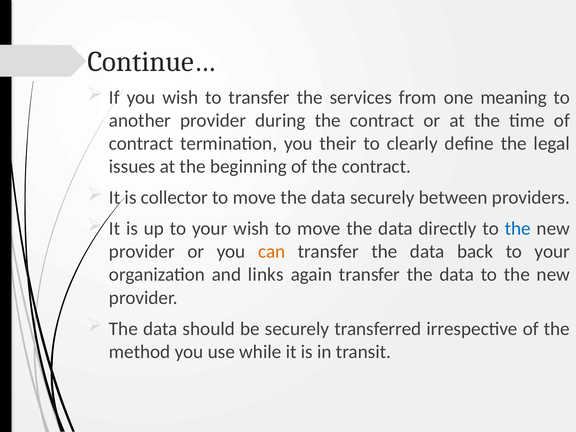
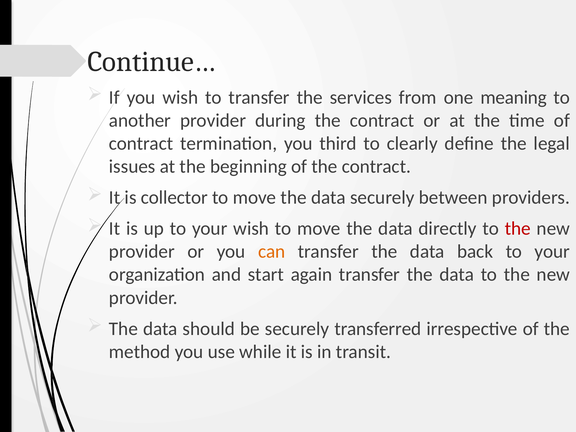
their: their -> third
the at (518, 229) colour: blue -> red
links: links -> start
